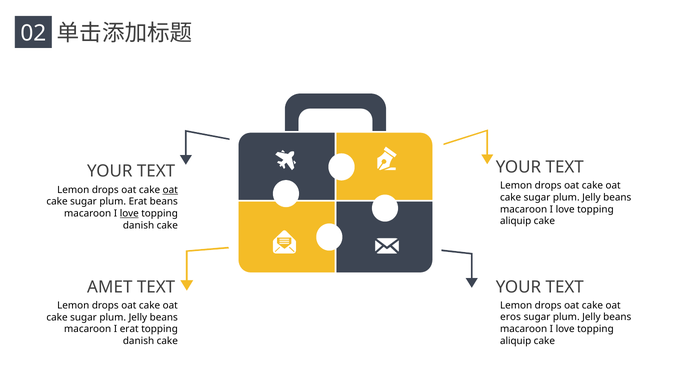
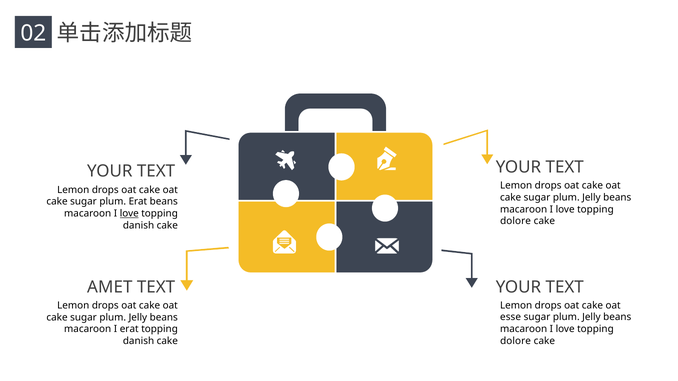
oat at (170, 190) underline: present -> none
aliquip at (516, 221): aliquip -> dolore
eros: eros -> esse
aliquip at (516, 341): aliquip -> dolore
